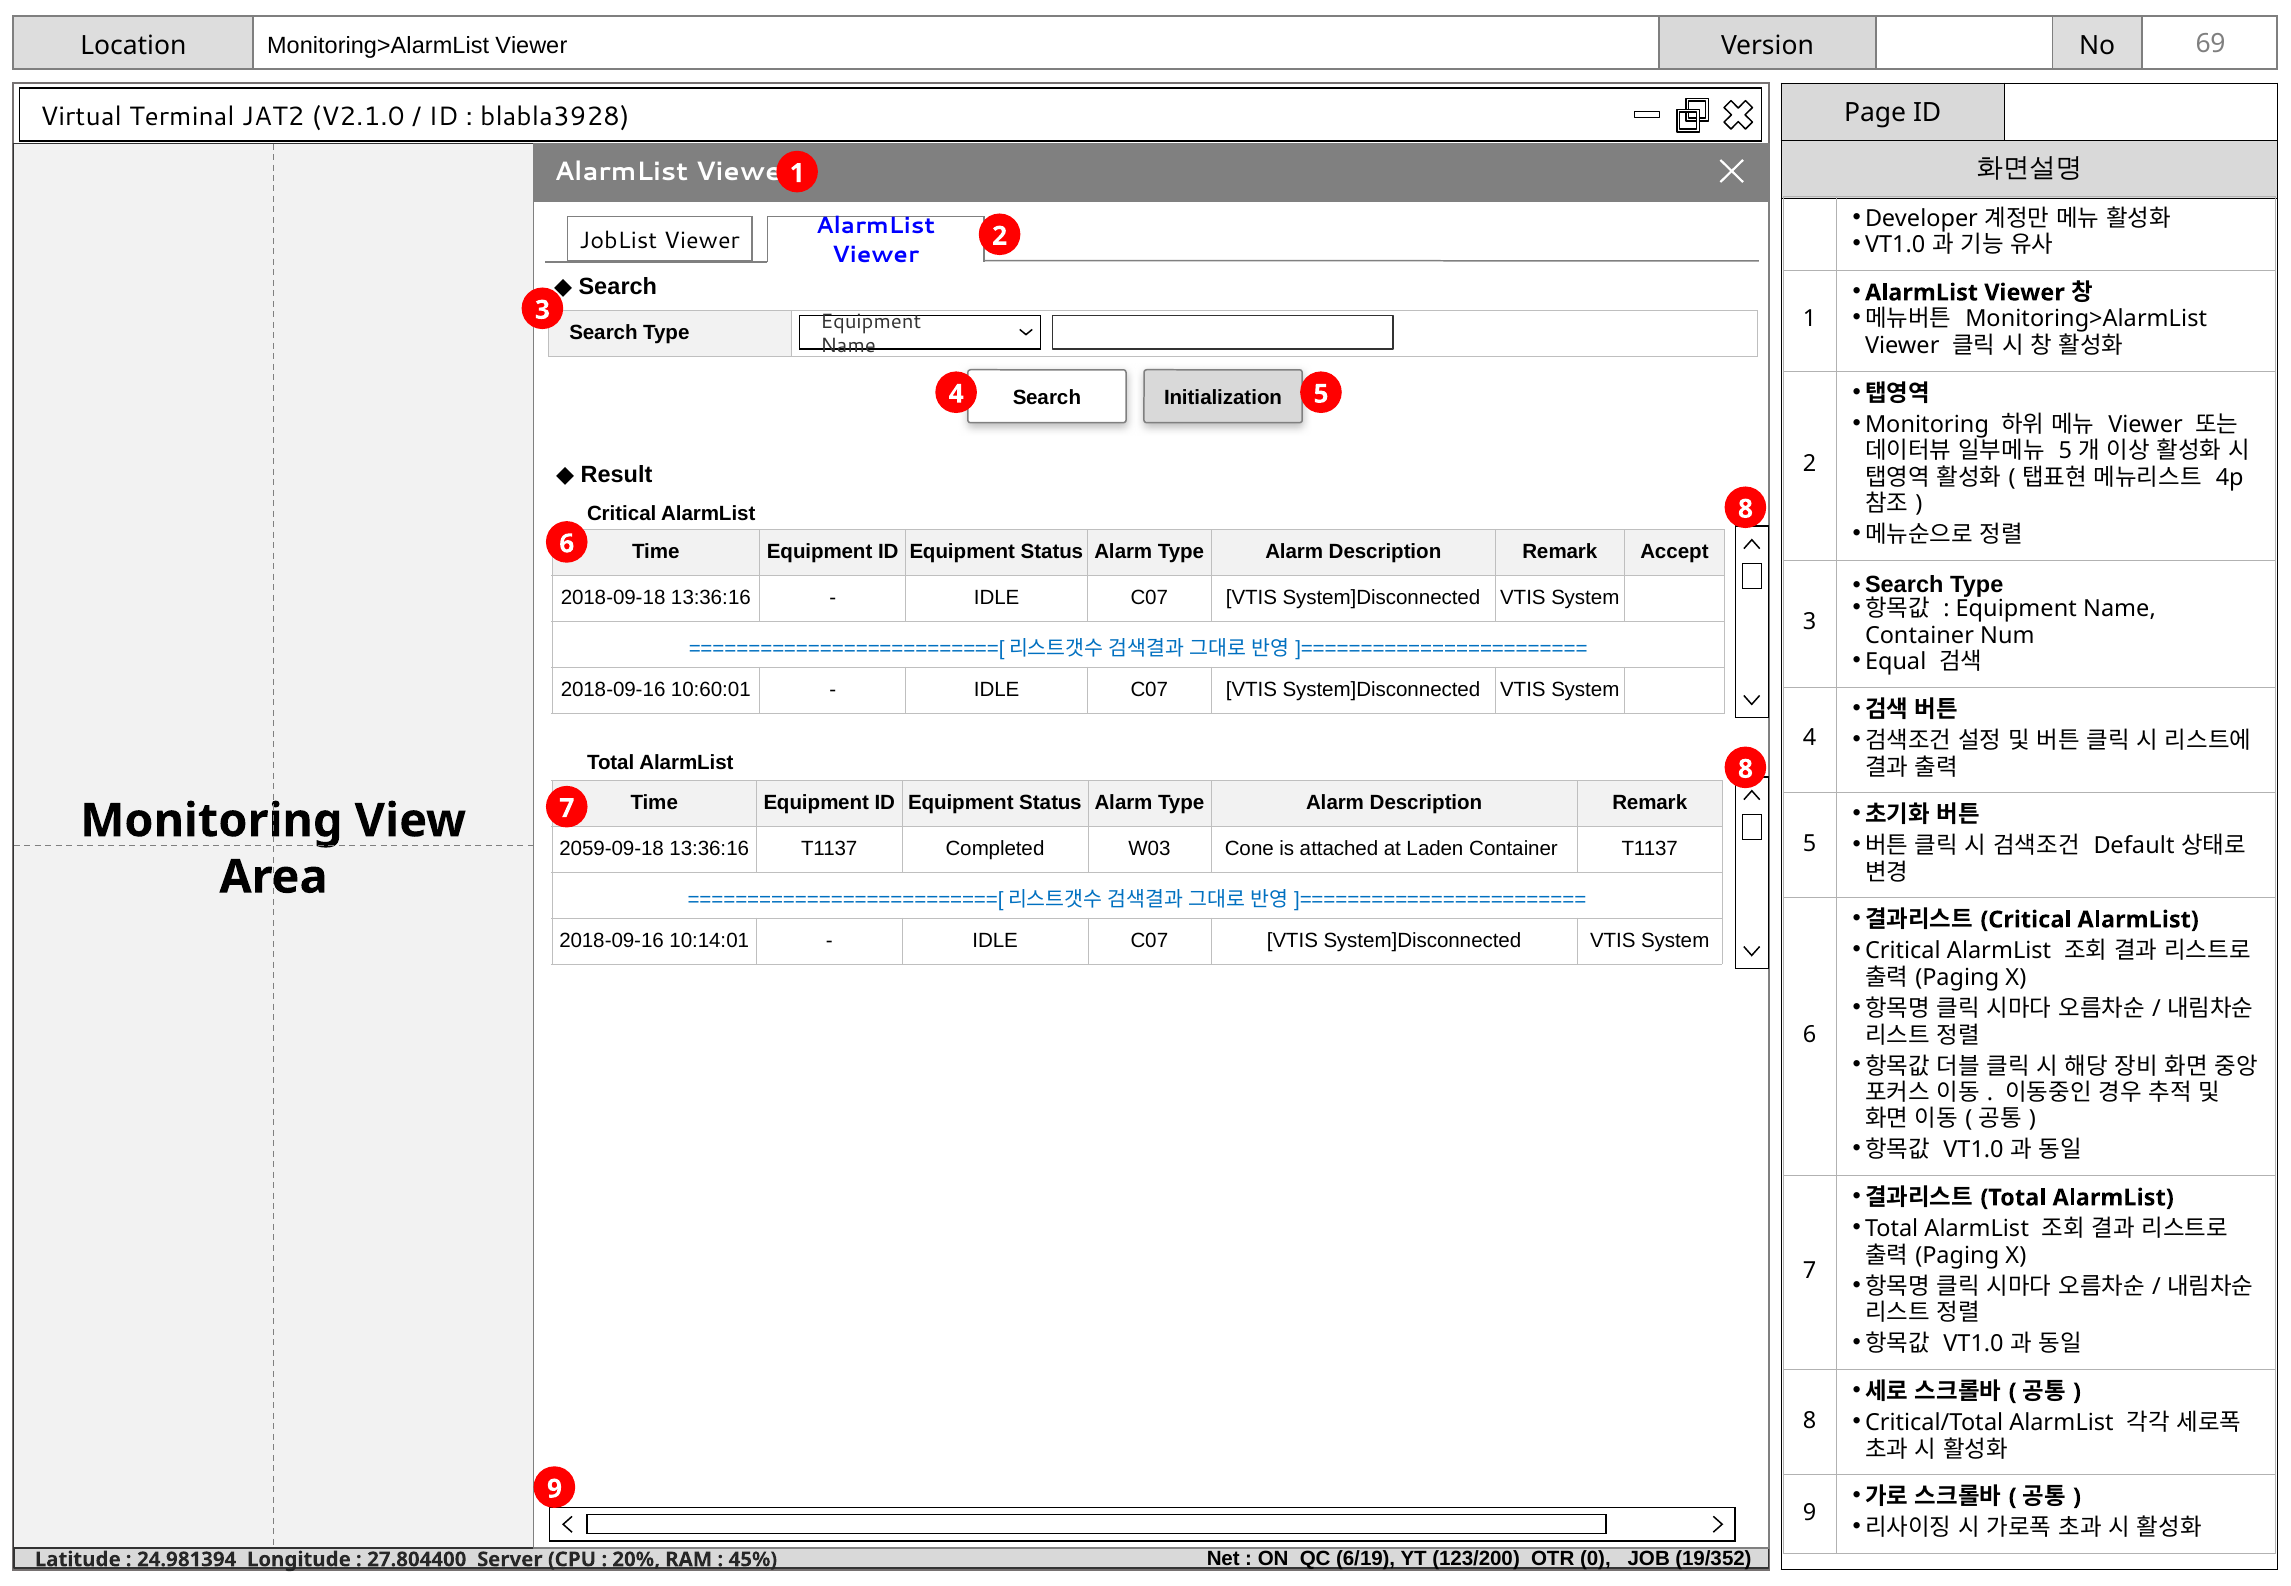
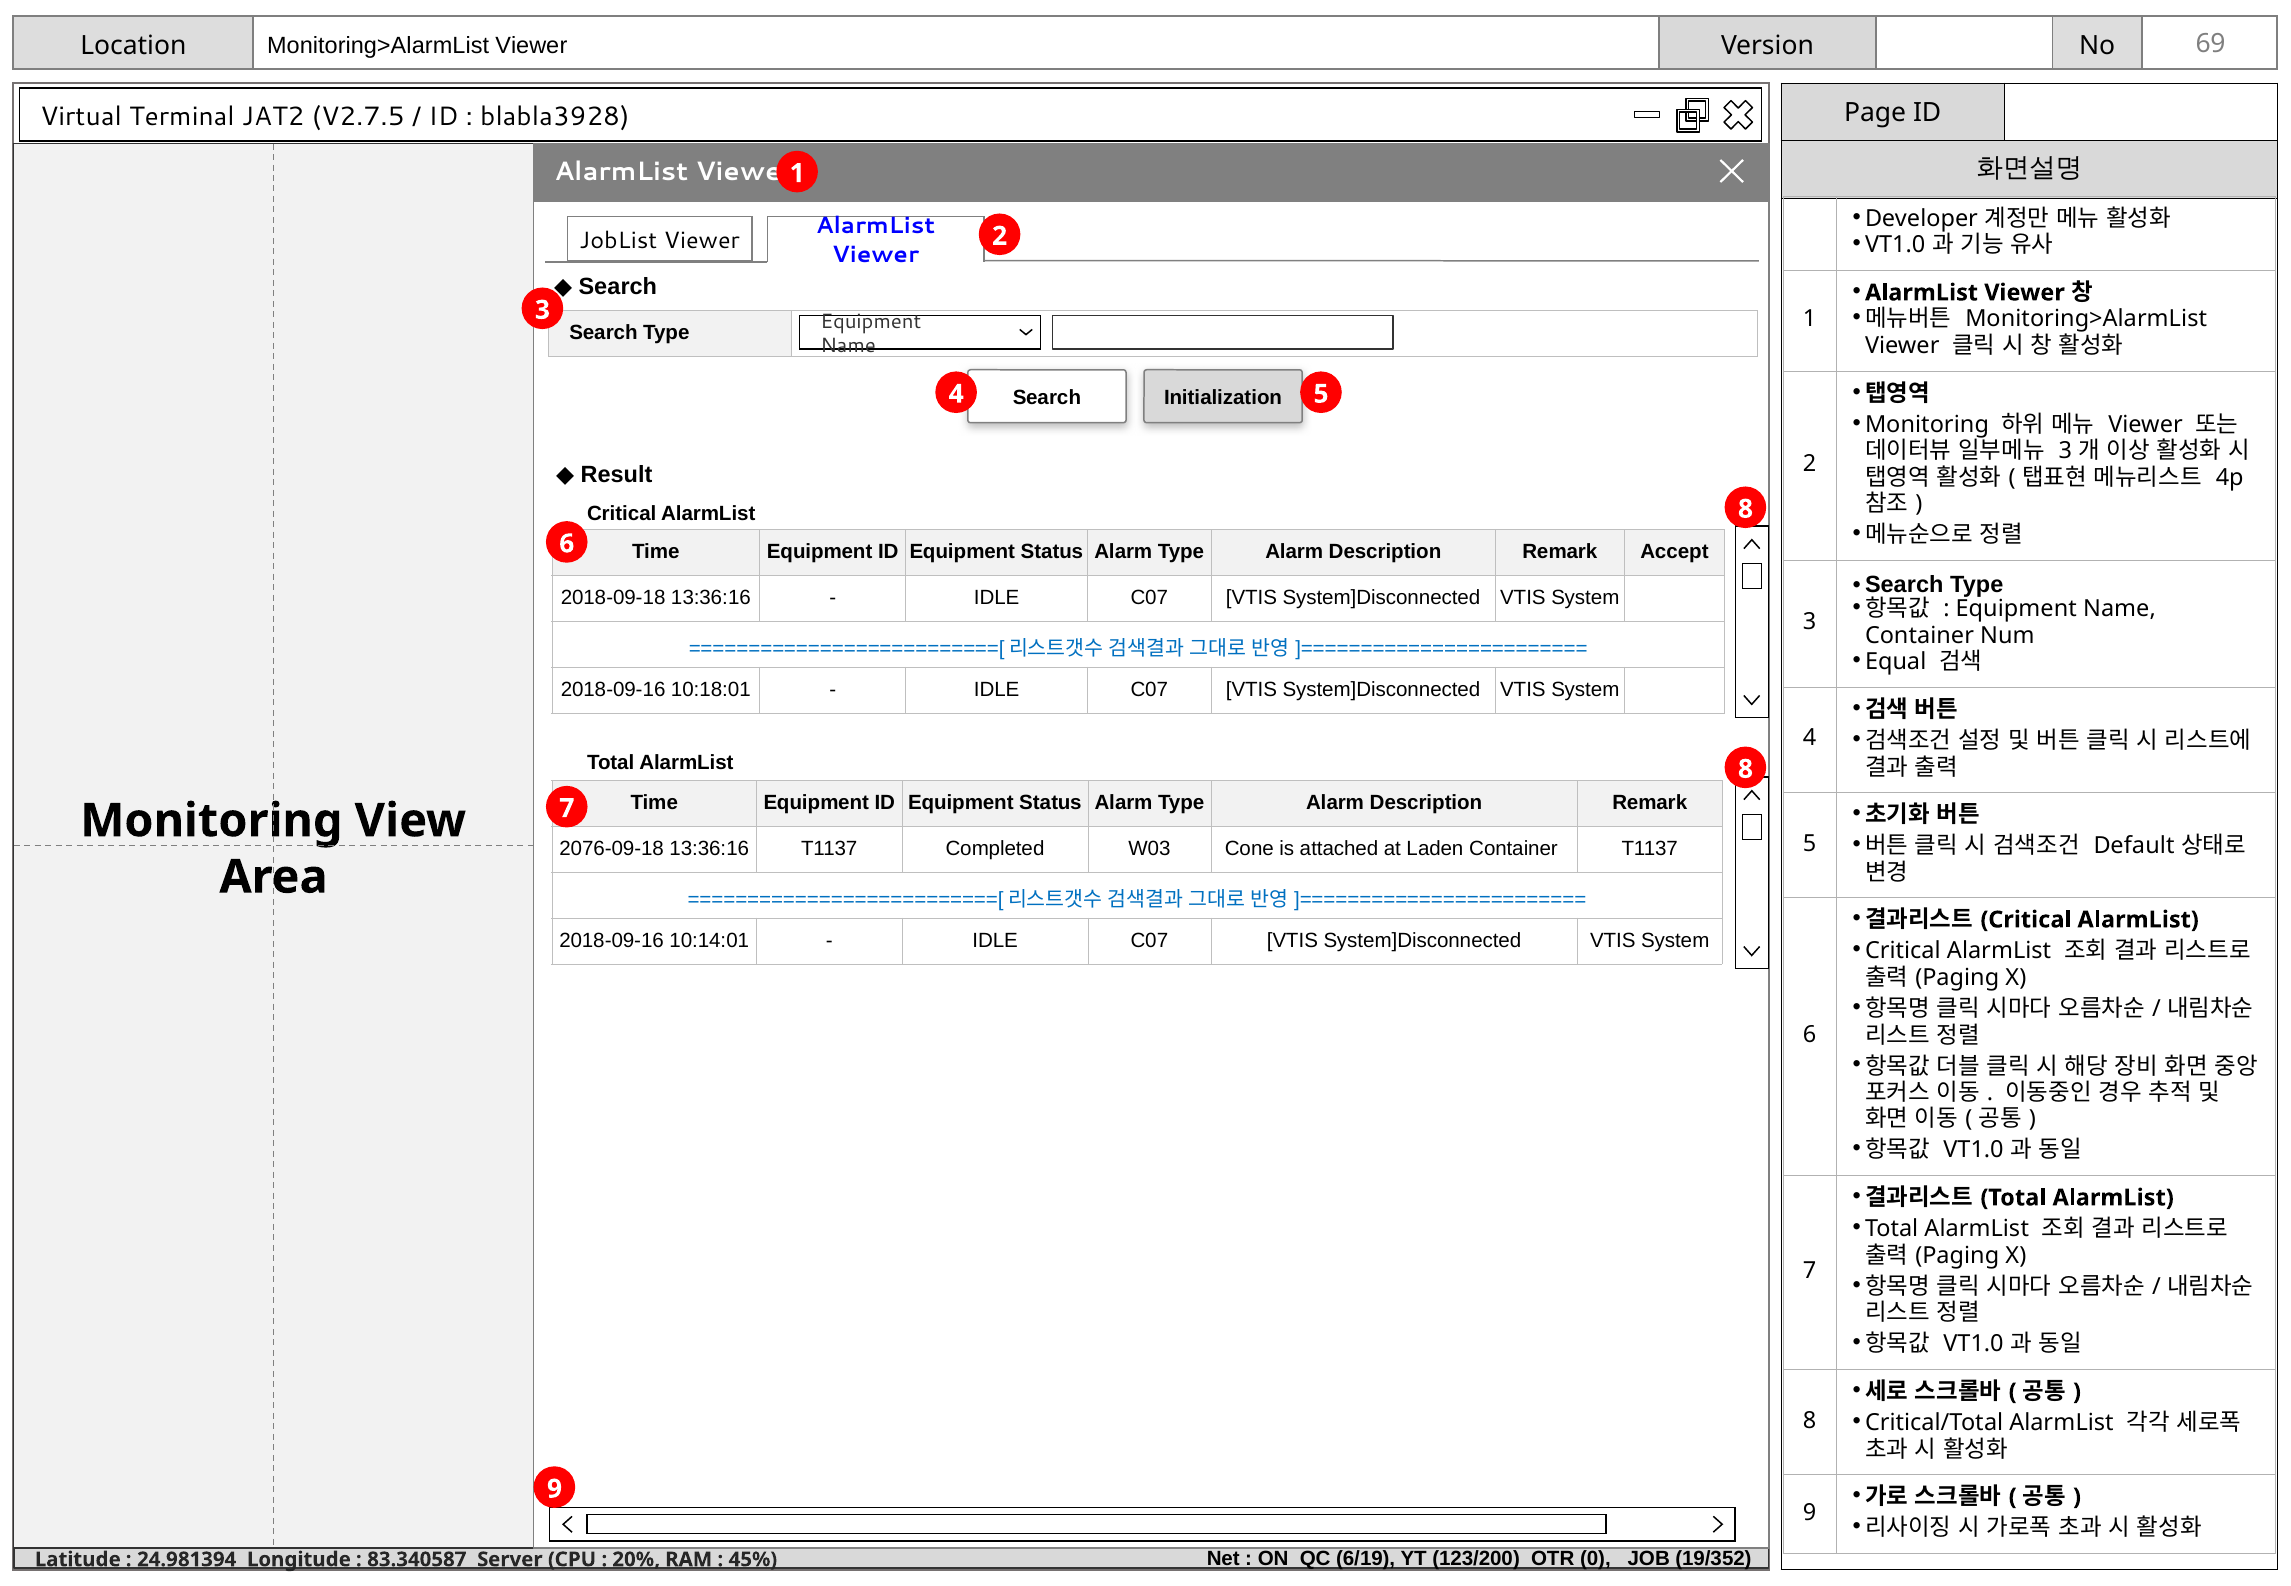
V2.1.0: V2.1.0 -> V2.7.5
5 at (2065, 451): 5 -> 3
10:60:01: 10:60:01 -> 10:18:01
2059-09-18: 2059-09-18 -> 2076-09-18
27.804400: 27.804400 -> 83.340587
